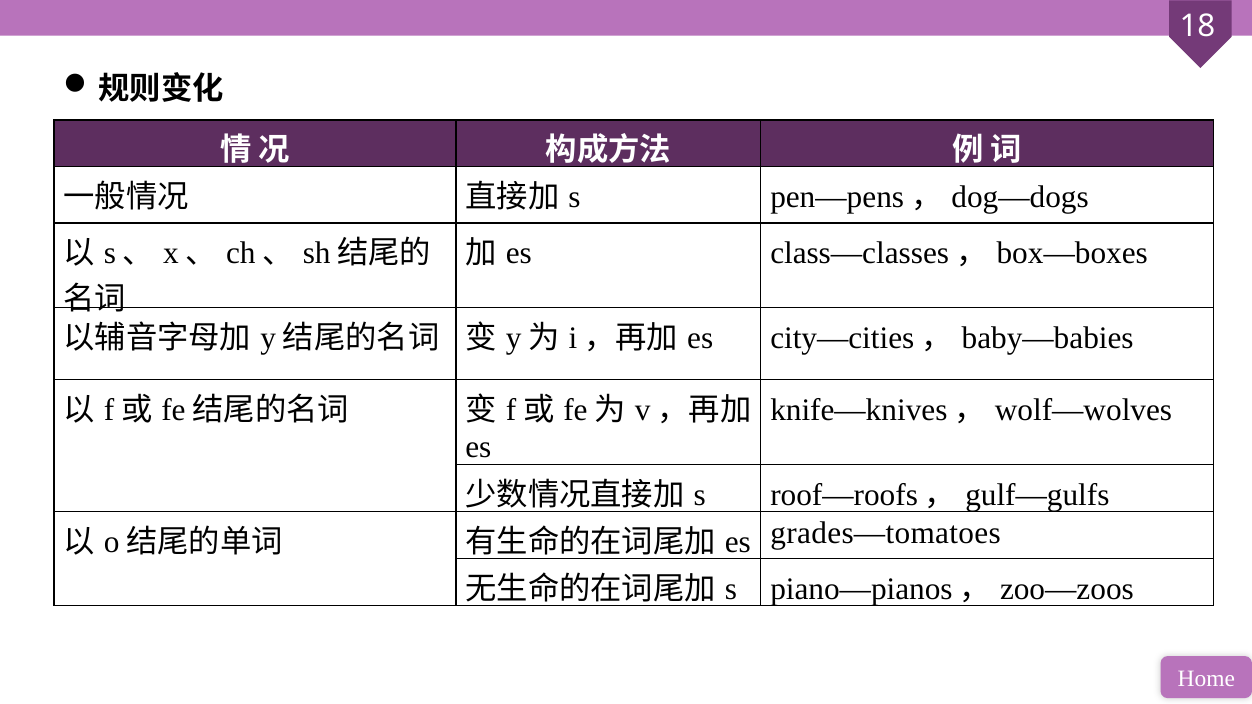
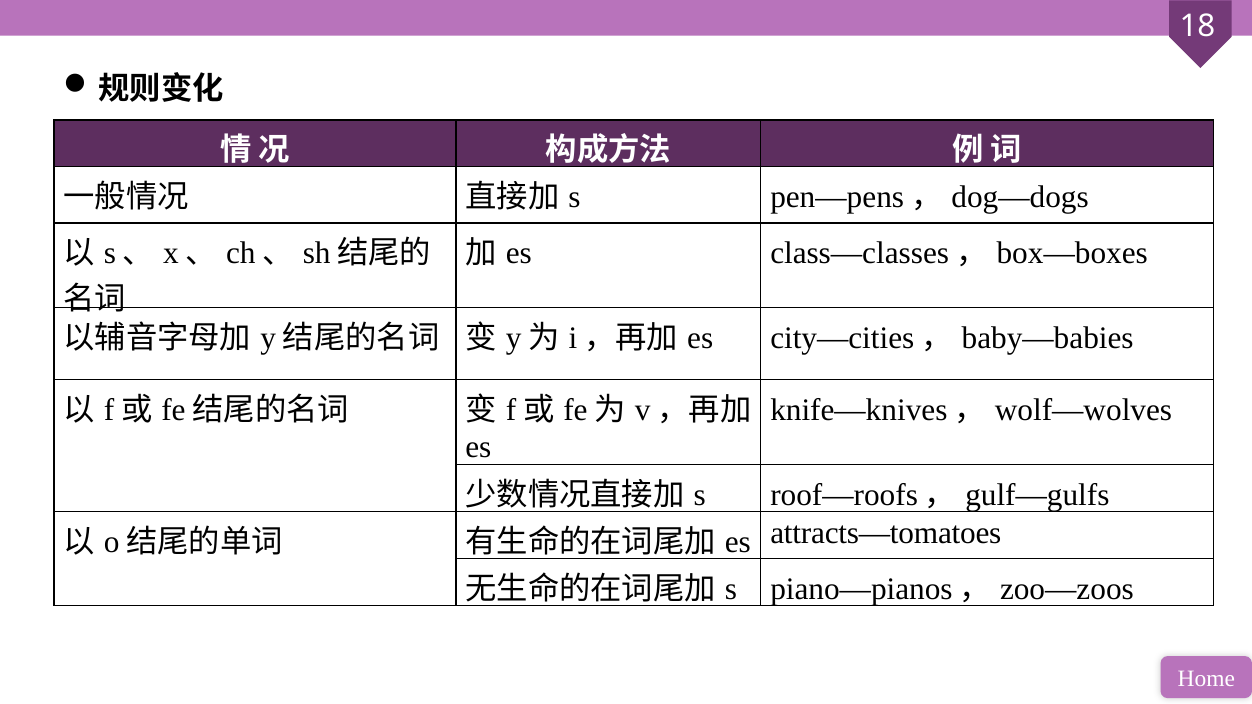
grades—tomatoes: grades—tomatoes -> attracts—tomatoes
